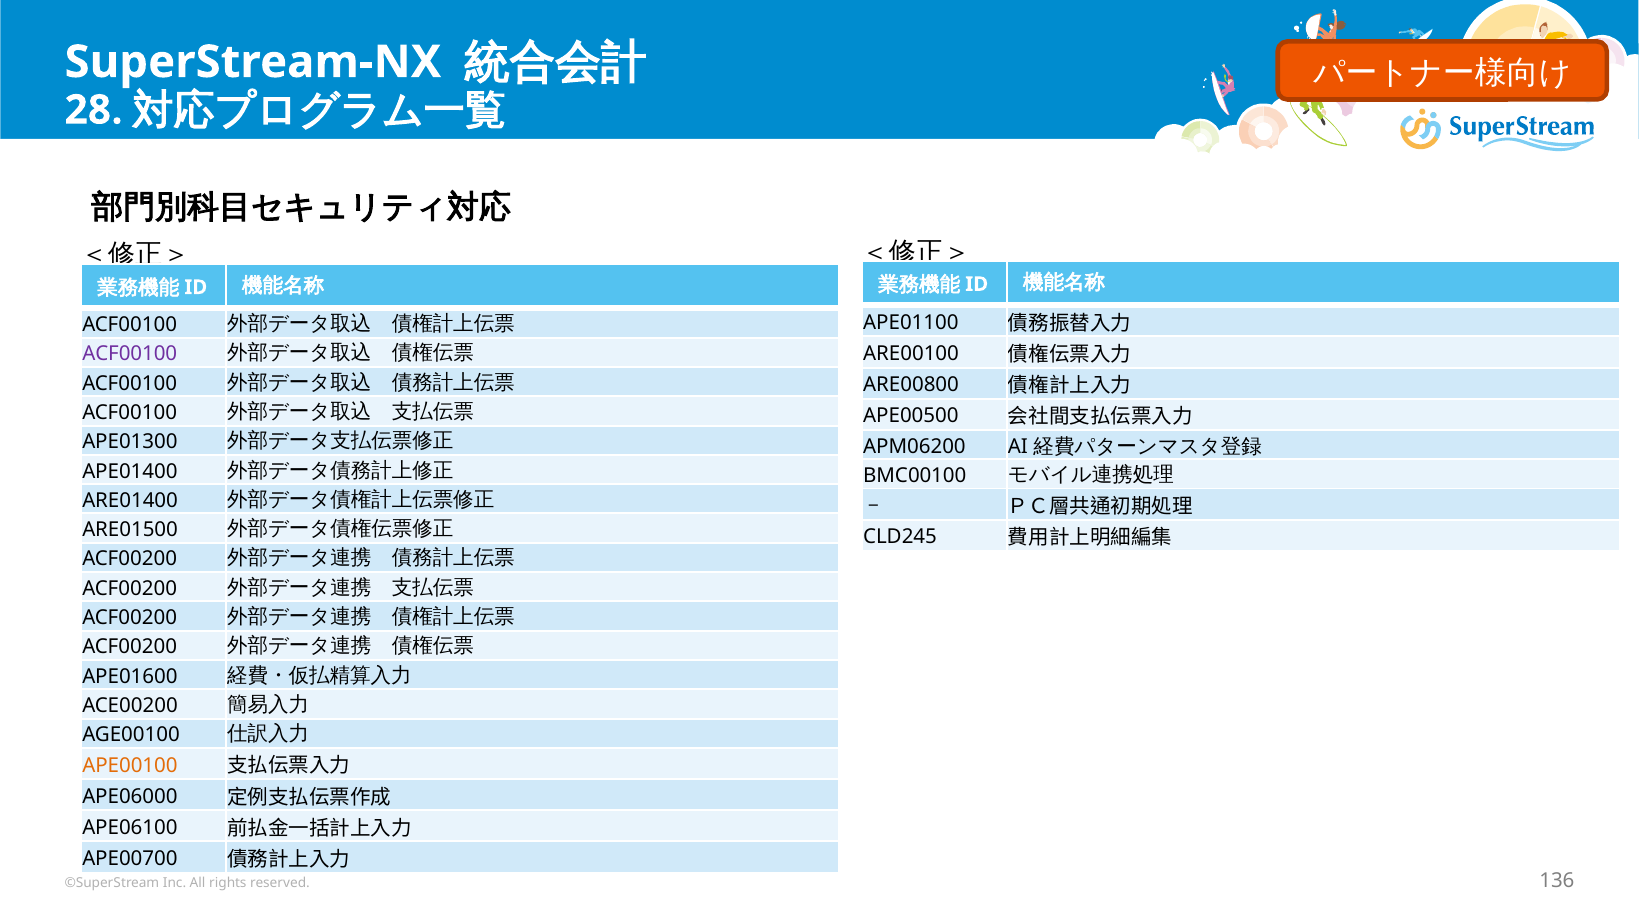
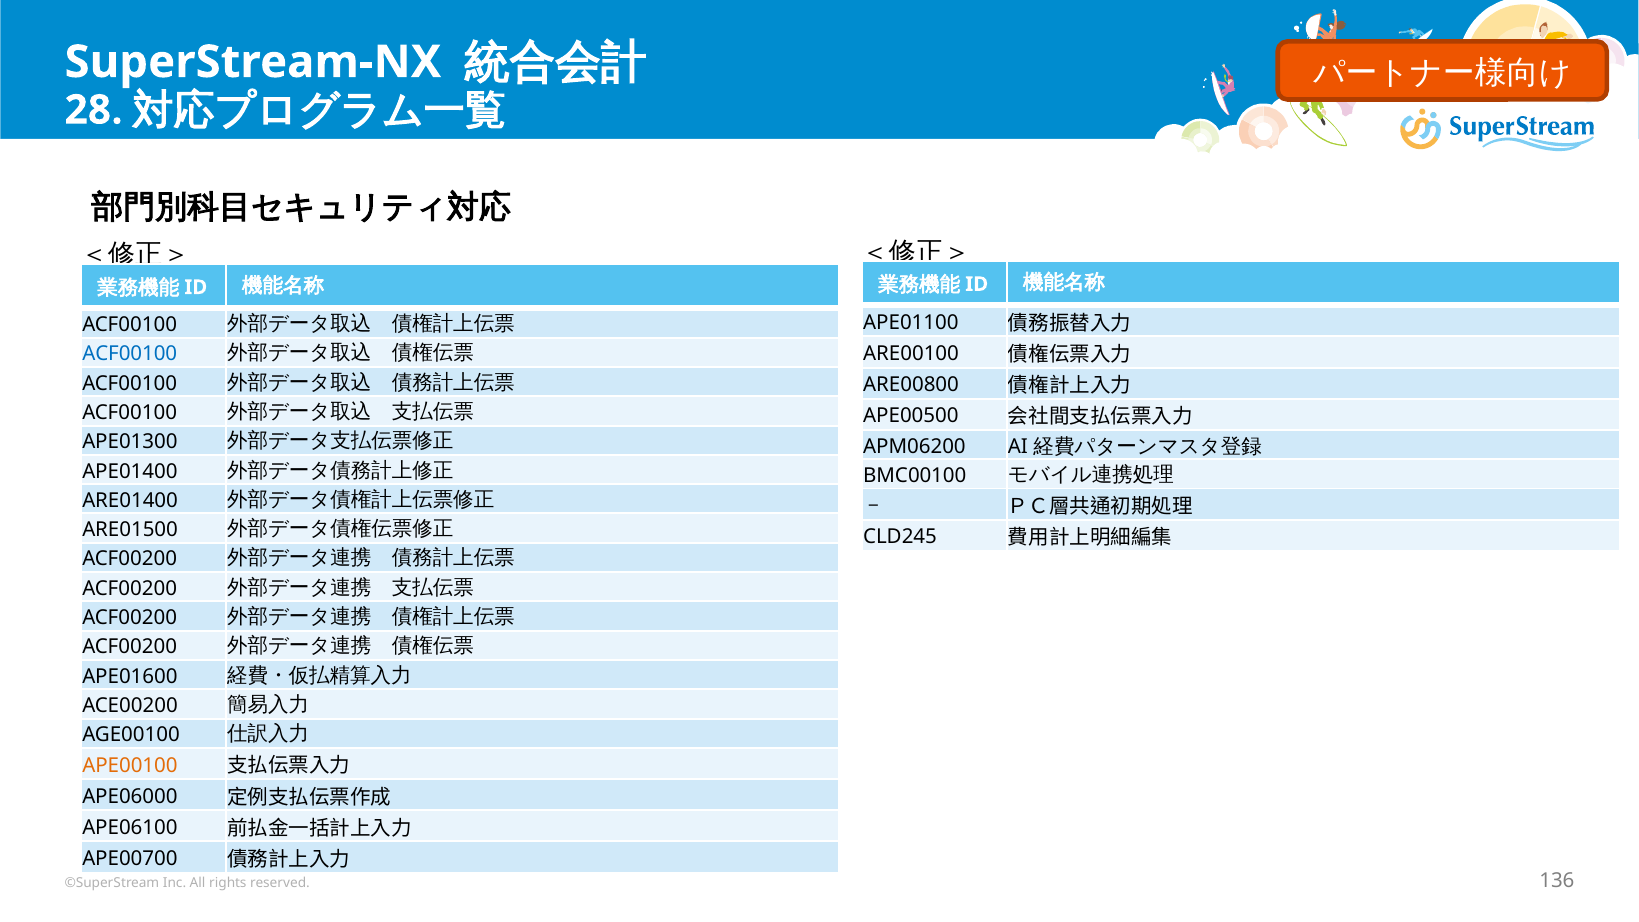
ACF00100 at (130, 354) colour: purple -> blue
